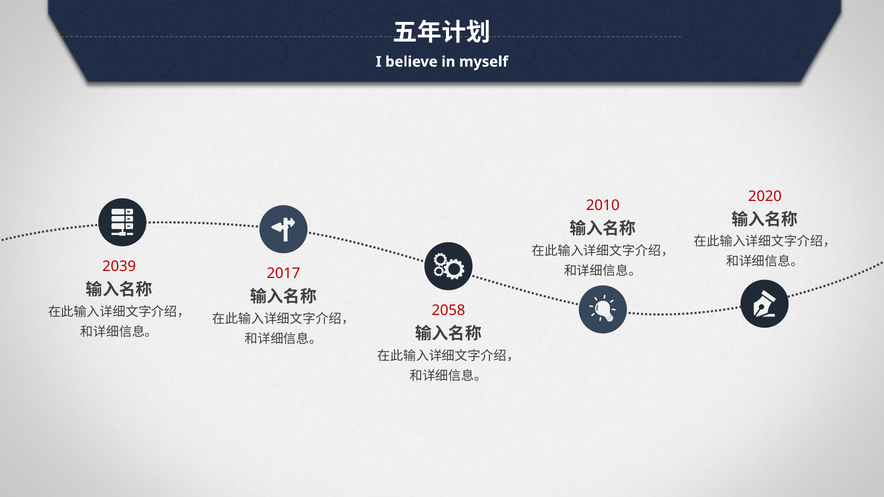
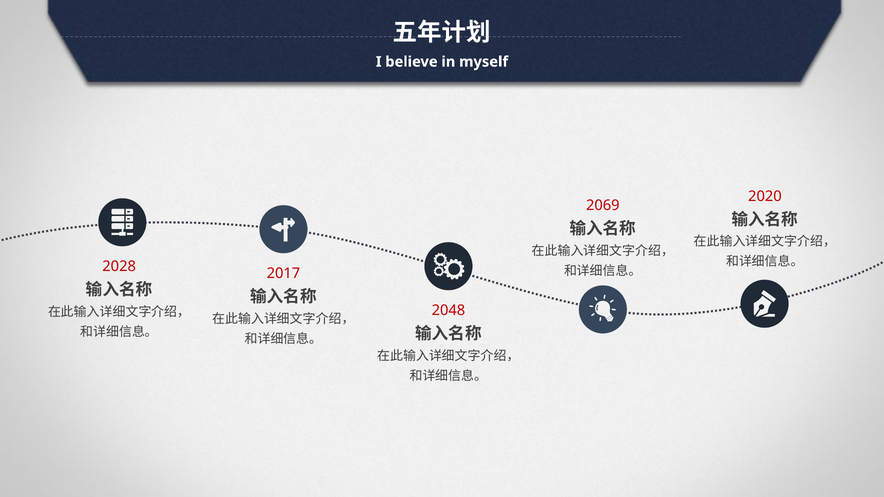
2010: 2010 -> 2069
2039: 2039 -> 2028
2058: 2058 -> 2048
